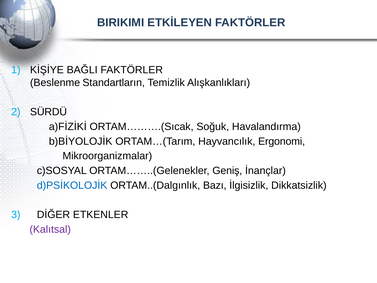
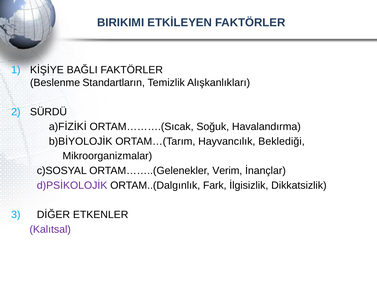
Ergonomi: Ergonomi -> Beklediği
Geniş: Geniş -> Verim
d)PSİKOLOJİK colour: blue -> purple
Bazı: Bazı -> Fark
